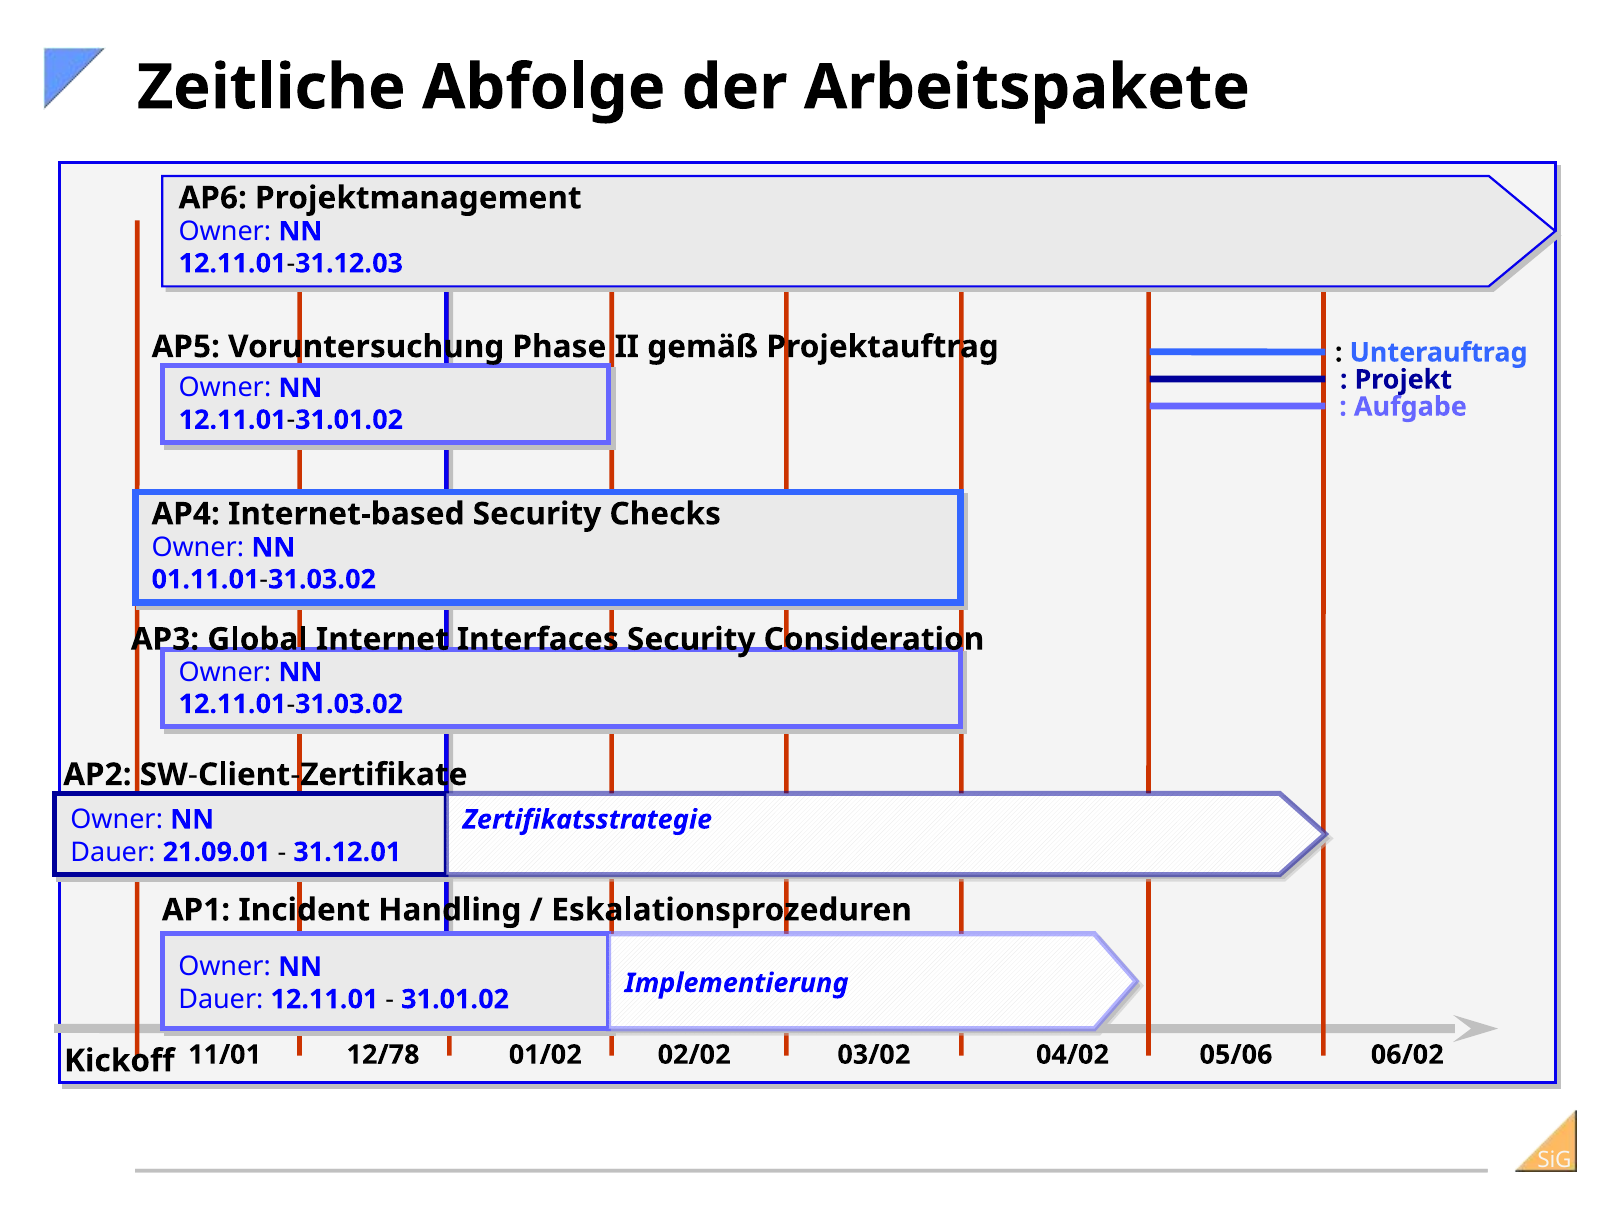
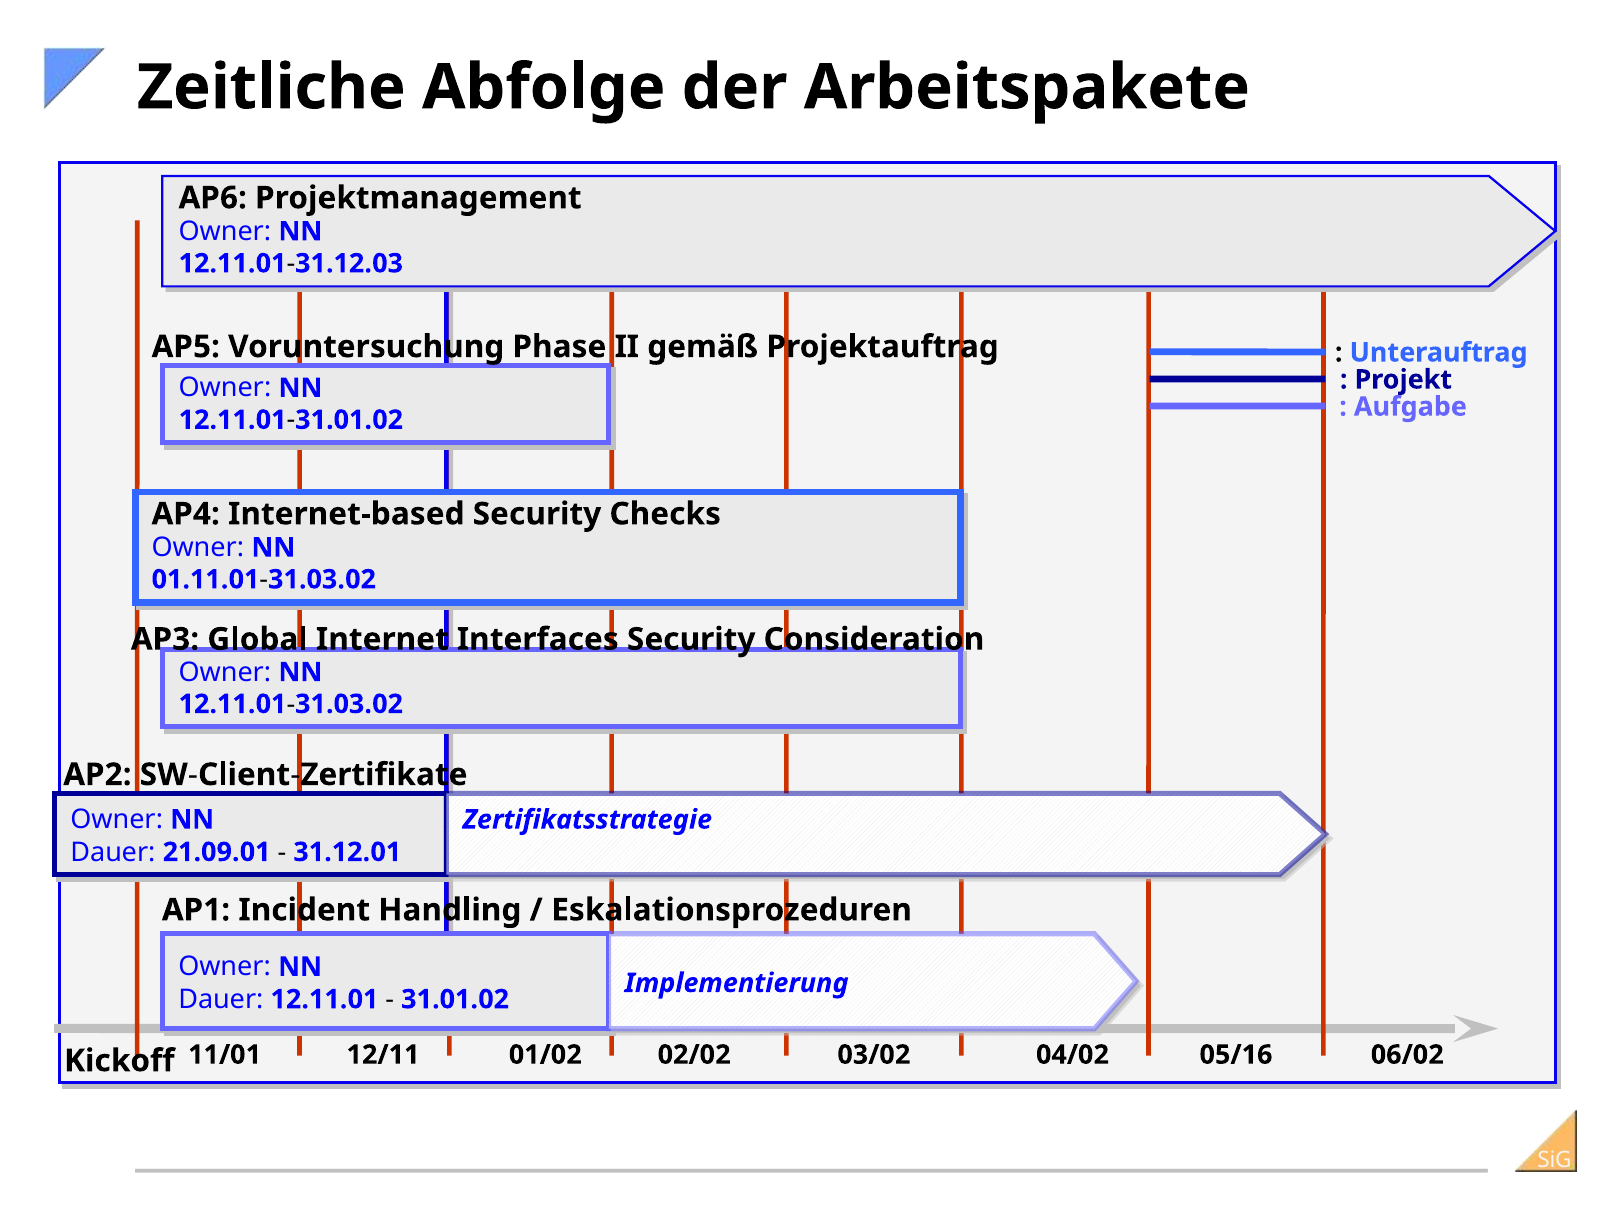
12/78: 12/78 -> 12/11
05/06: 05/06 -> 05/16
